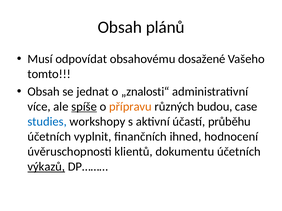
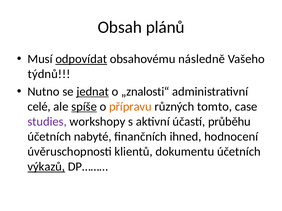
odpovídat underline: none -> present
dosažené: dosažené -> následně
tomto: tomto -> týdnů
Obsah at (44, 92): Obsah -> Nutno
jednat underline: none -> present
více: více -> celé
budou: budou -> tomto
studies colour: blue -> purple
vyplnit: vyplnit -> nabyté
